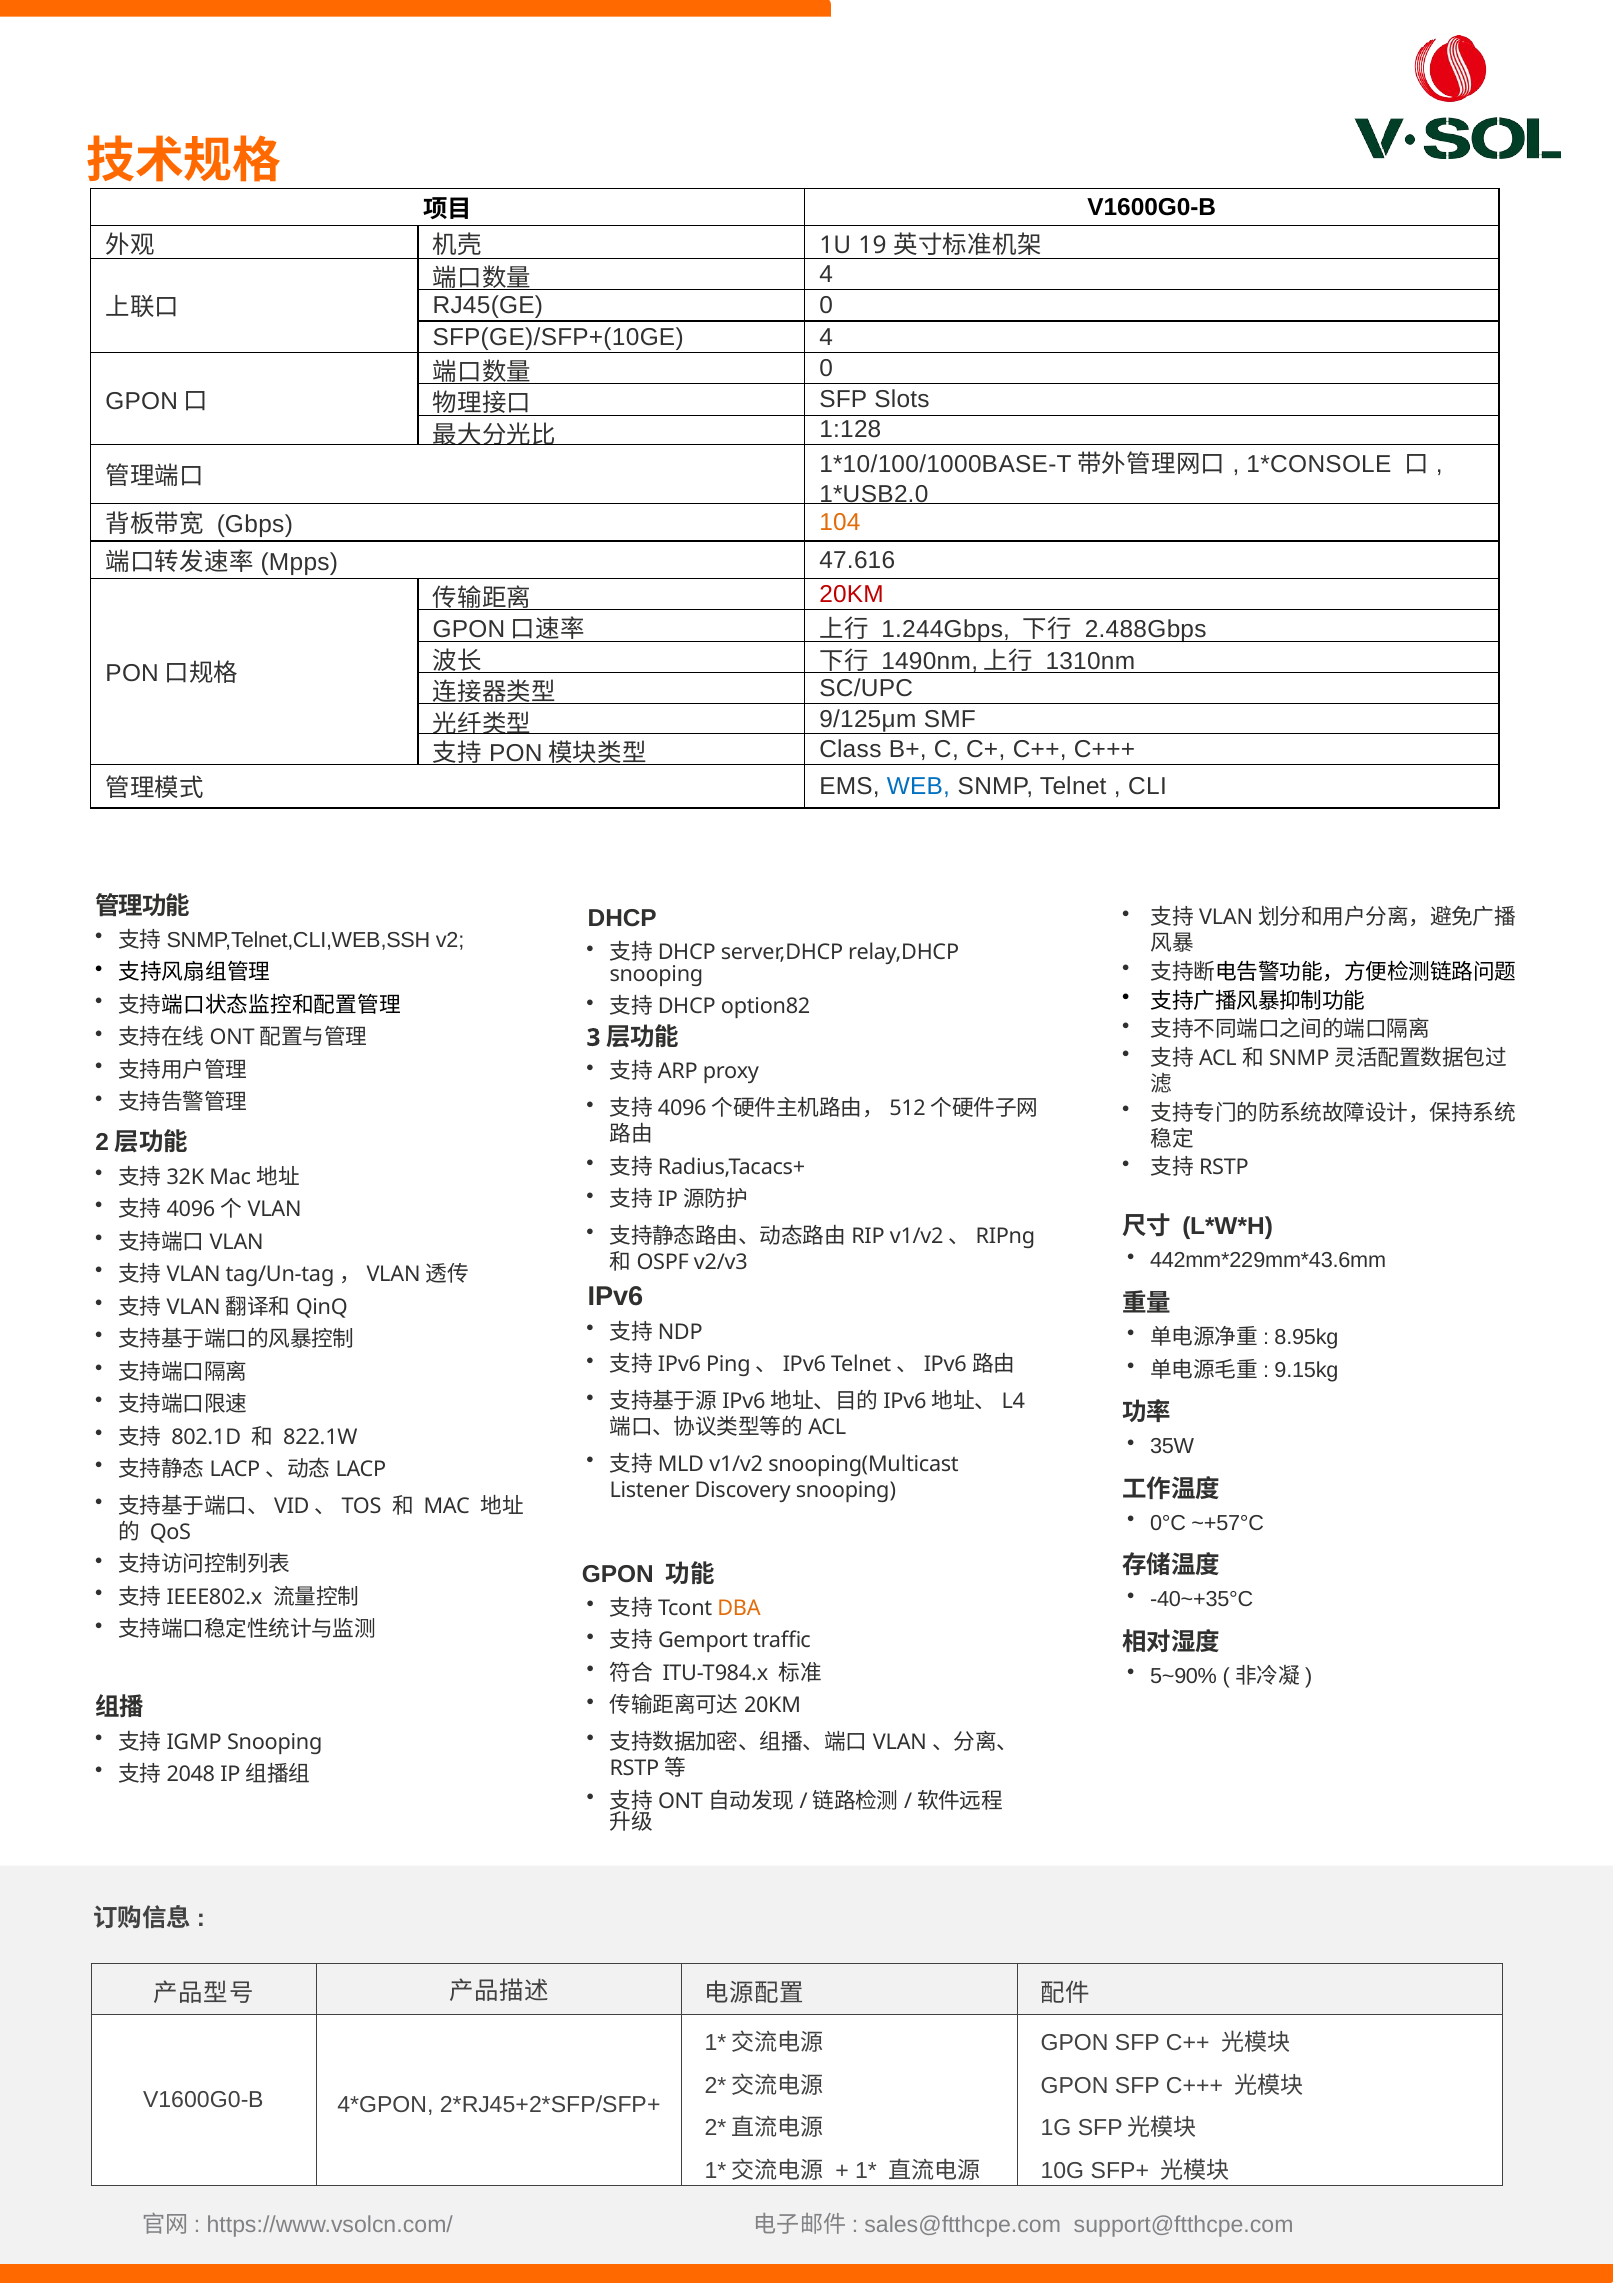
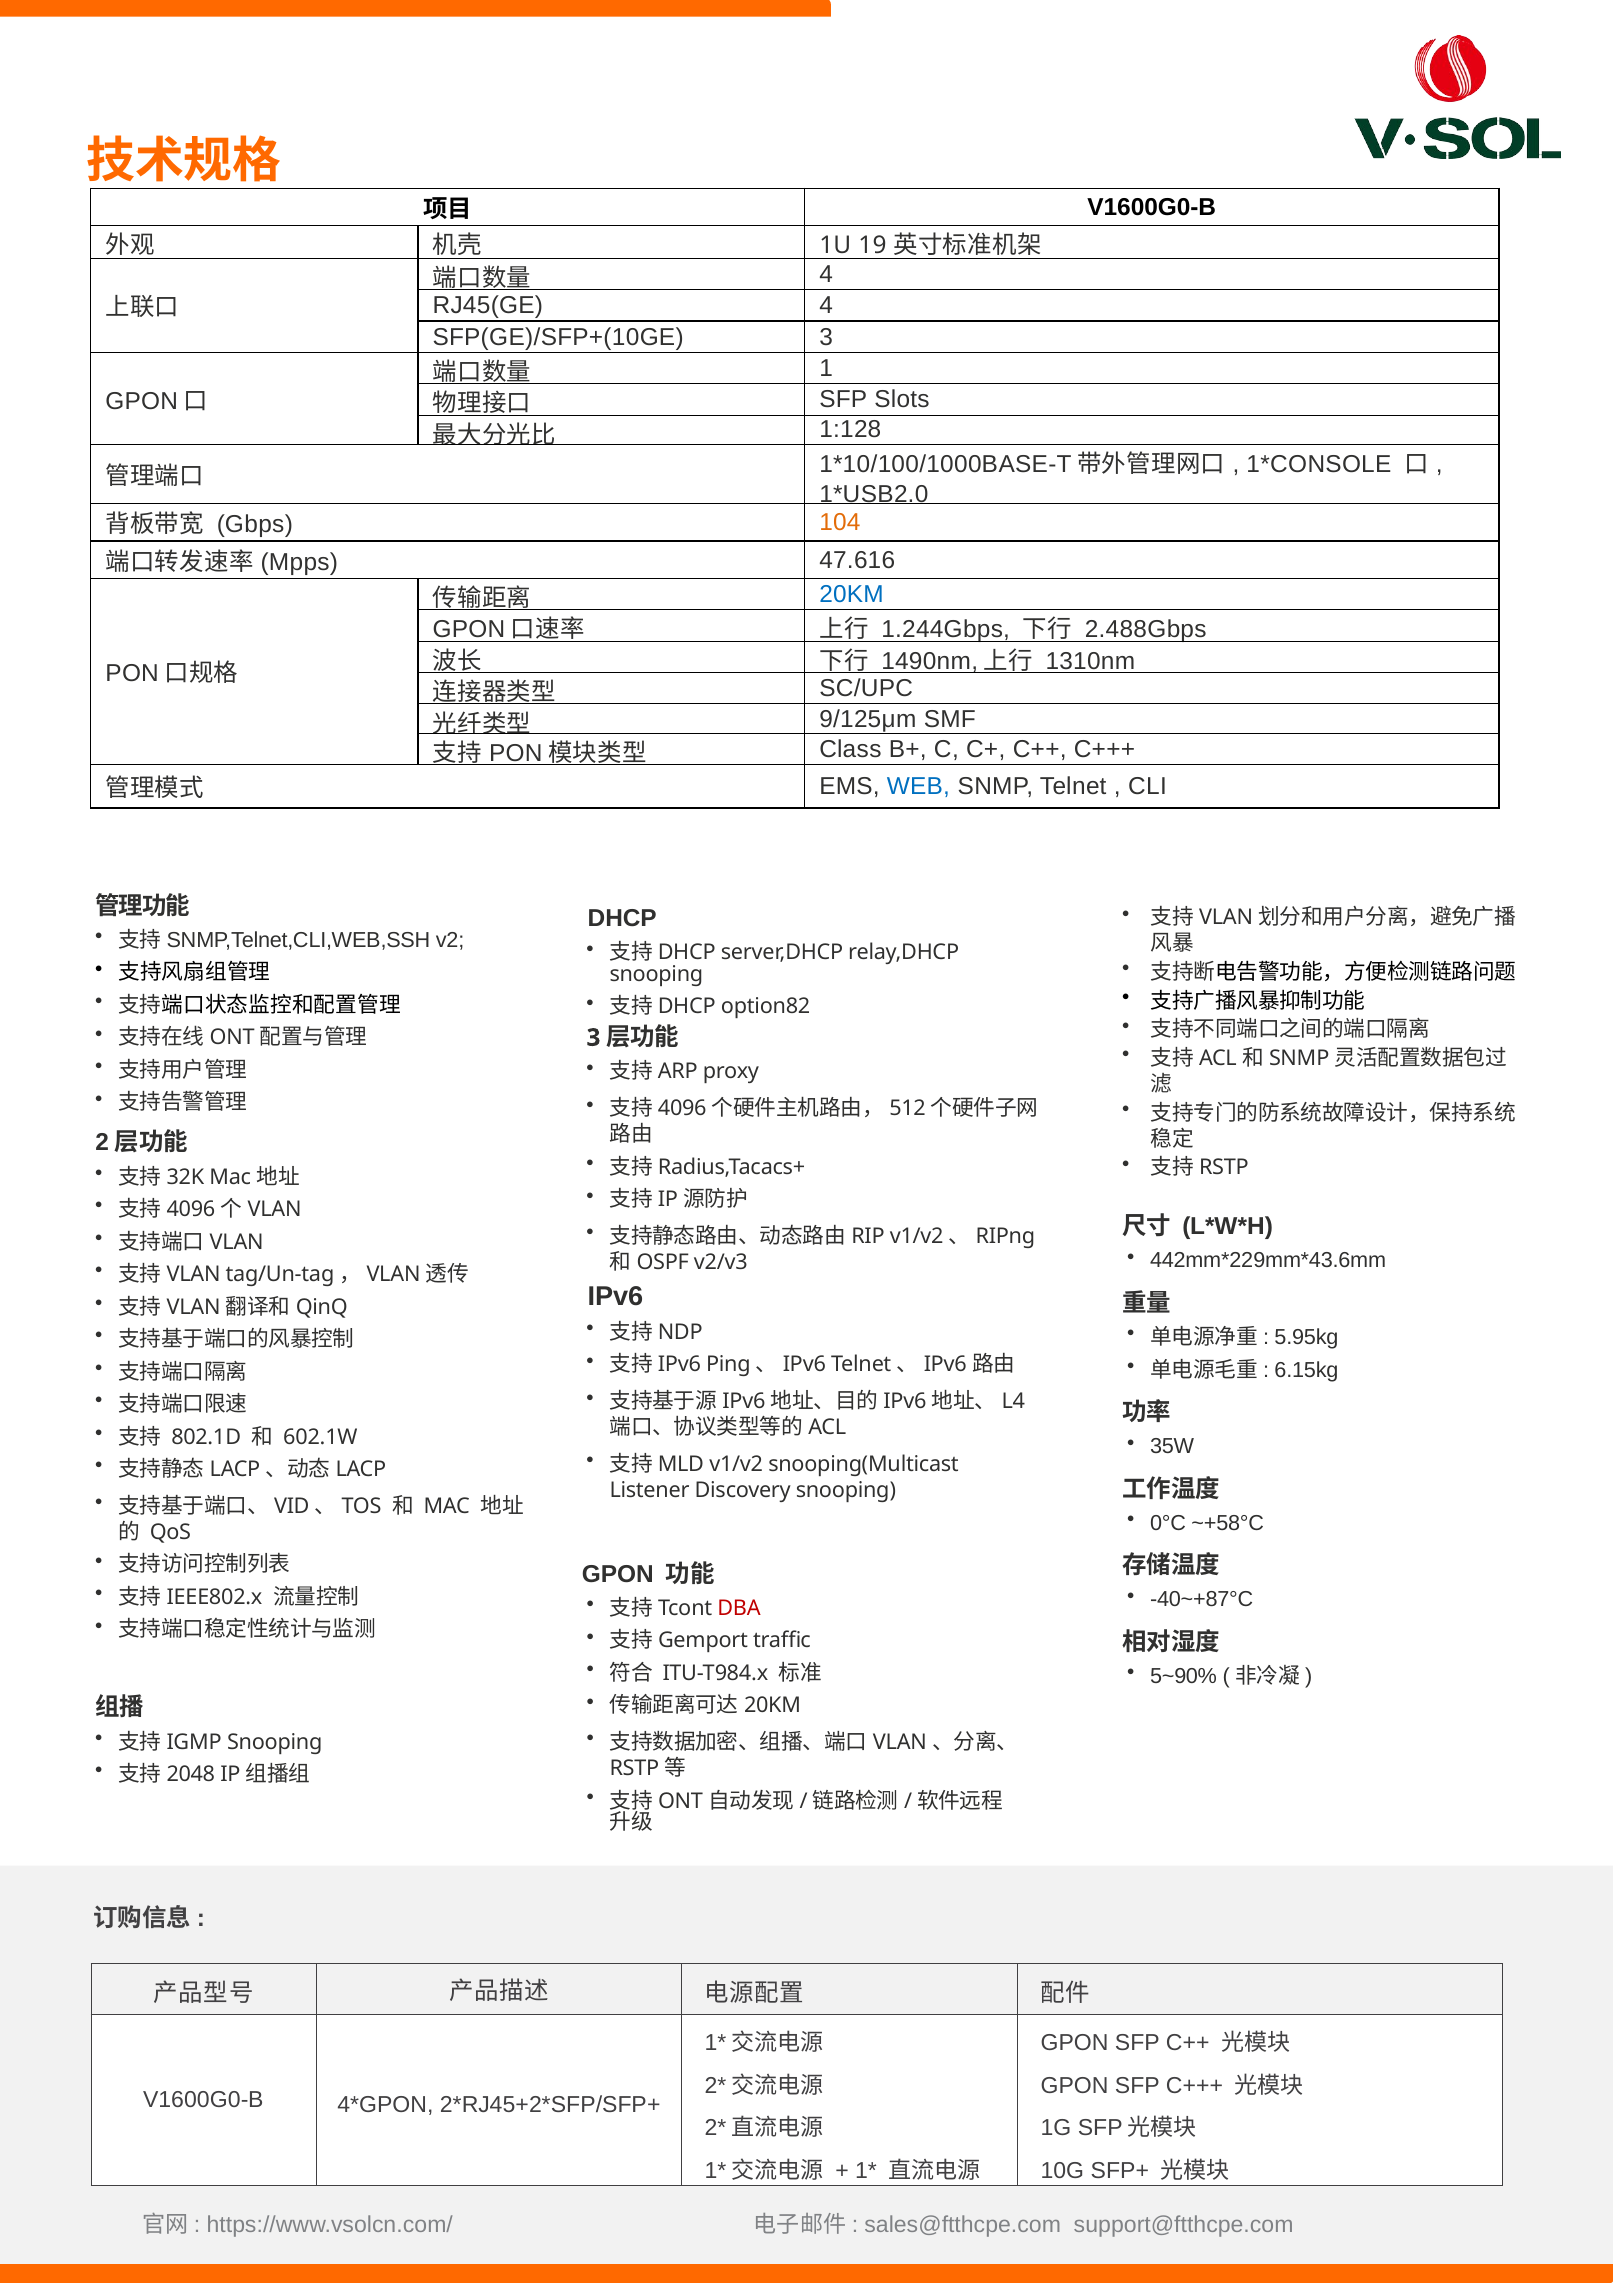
RJ45(GE 0: 0 -> 4
SFP(GE)/SFP+(10GE 4: 4 -> 3
0 at (826, 368): 0 -> 1
20KM colour: red -> blue
8.95kg: 8.95kg -> 5.95kg
9.15kg: 9.15kg -> 6.15kg
822.1W: 822.1W -> 602.1W
~+57°C: ~+57°C -> ~+58°C
-40~+35°C: -40~+35°C -> -40~+87°C
DBA colour: orange -> red
